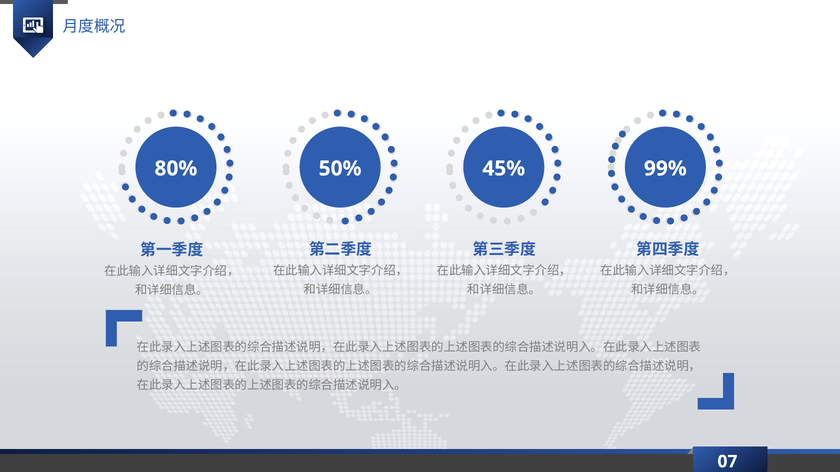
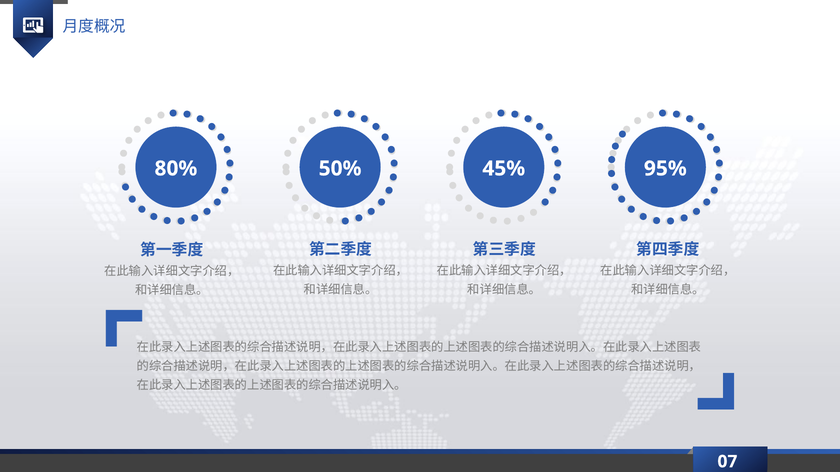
99%: 99% -> 95%
